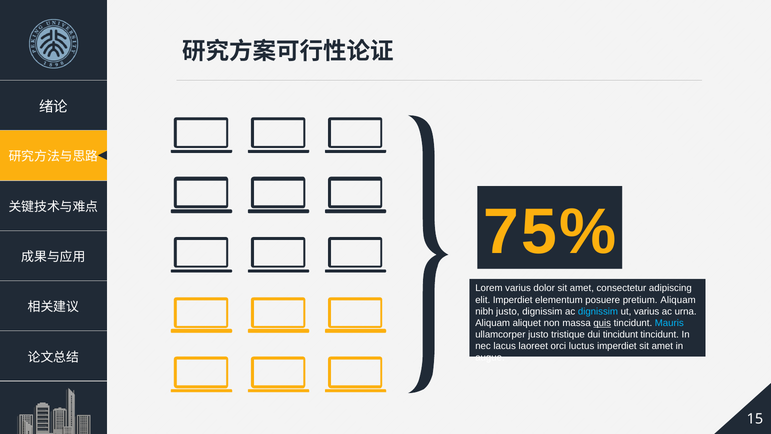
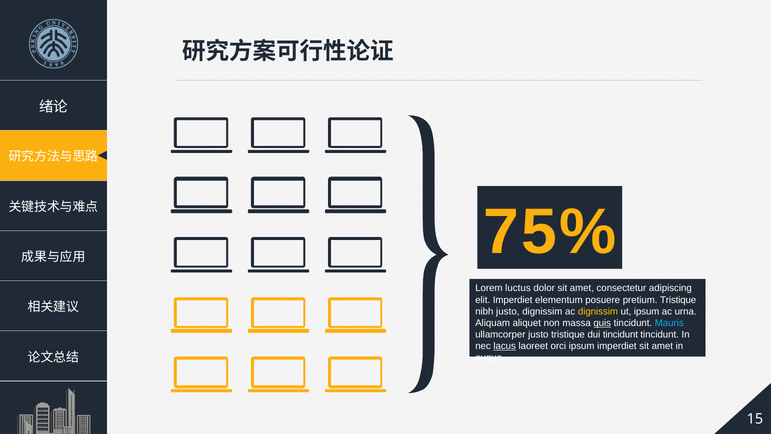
Lorem varius: varius -> luctus
pretium Aliquam: Aliquam -> Tristique
dignissim at (598, 311) colour: light blue -> yellow
ut varius: varius -> ipsum
lacus underline: none -> present
orci luctus: luctus -> ipsum
